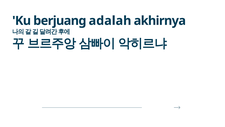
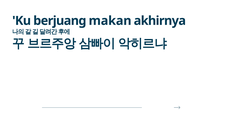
adalah: adalah -> makan
